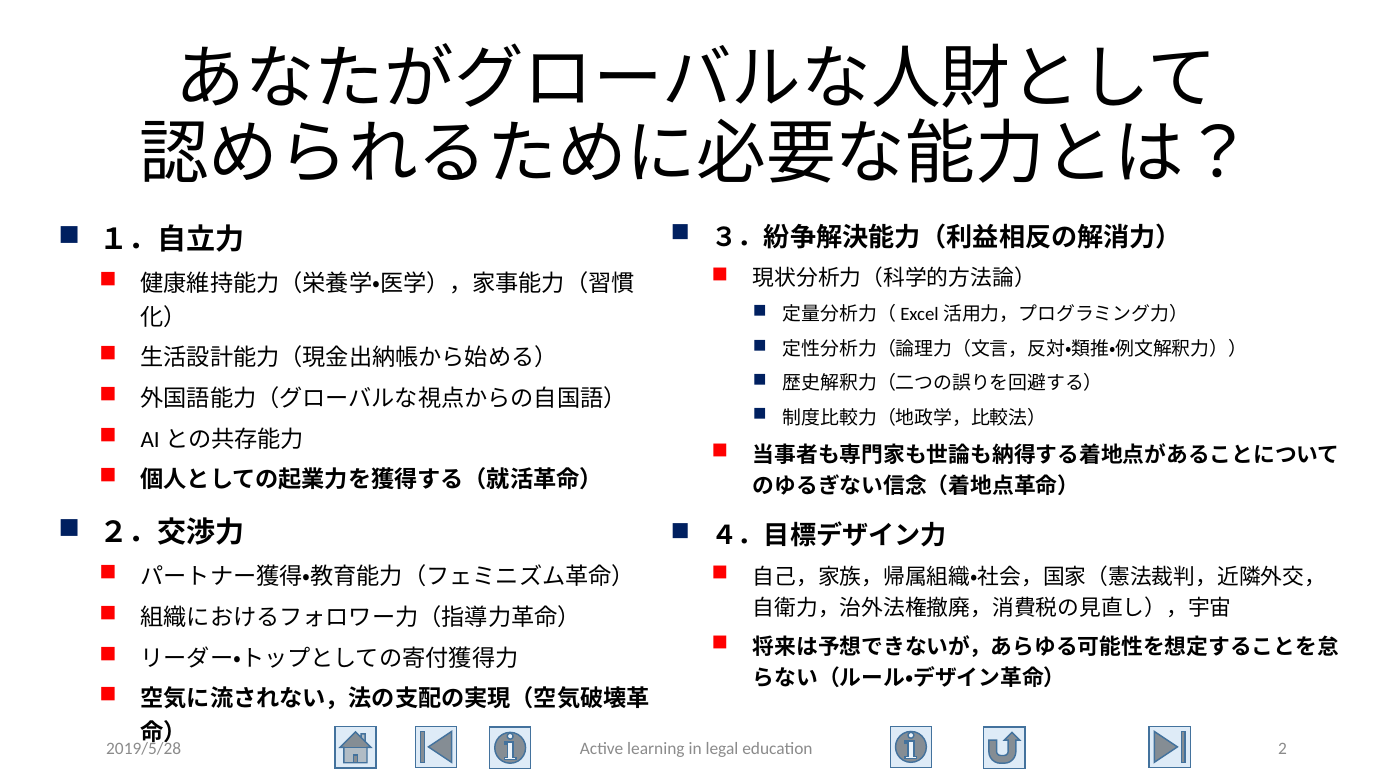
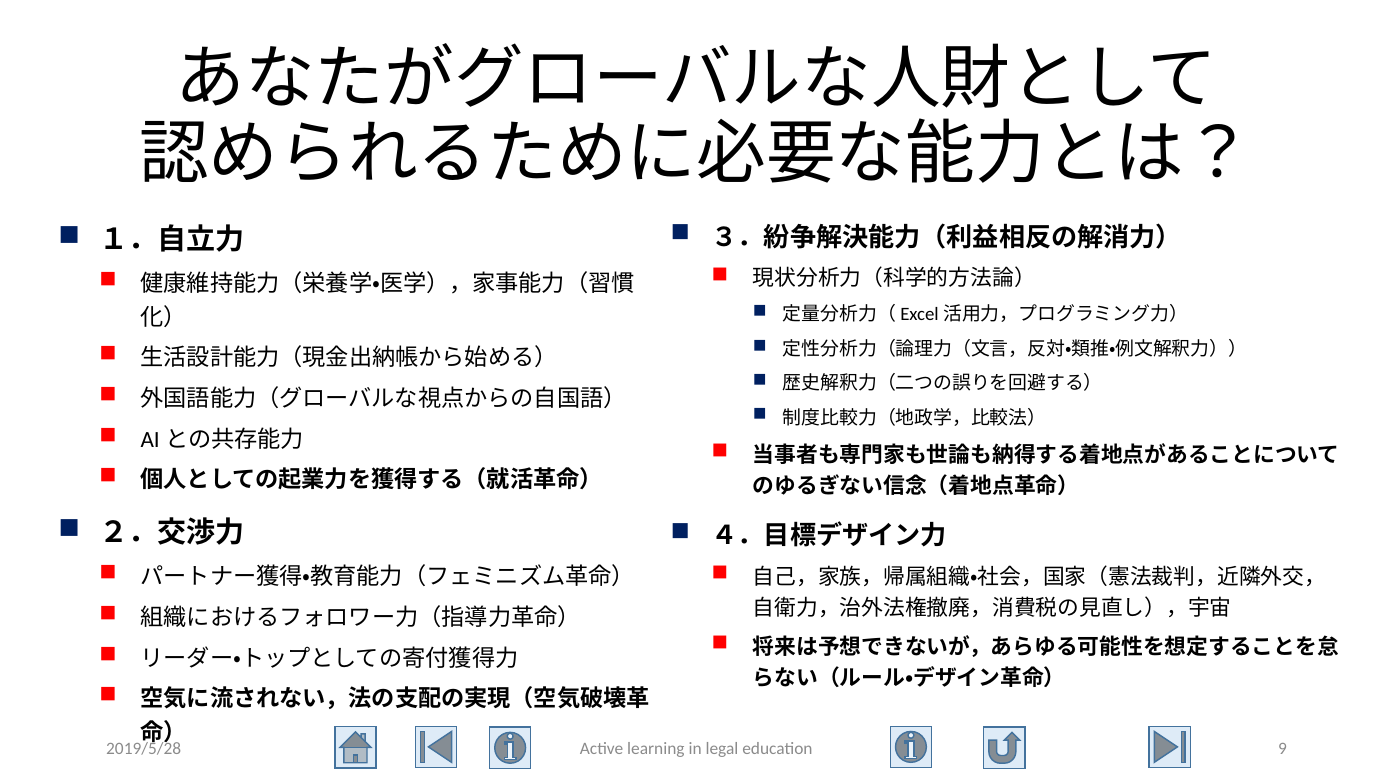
2: 2 -> 9
